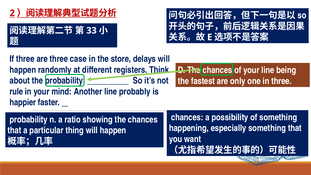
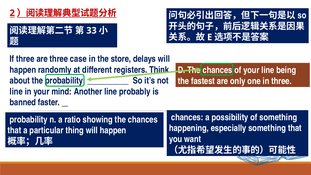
rule at (16, 92): rule -> line
happier: happier -> banned
